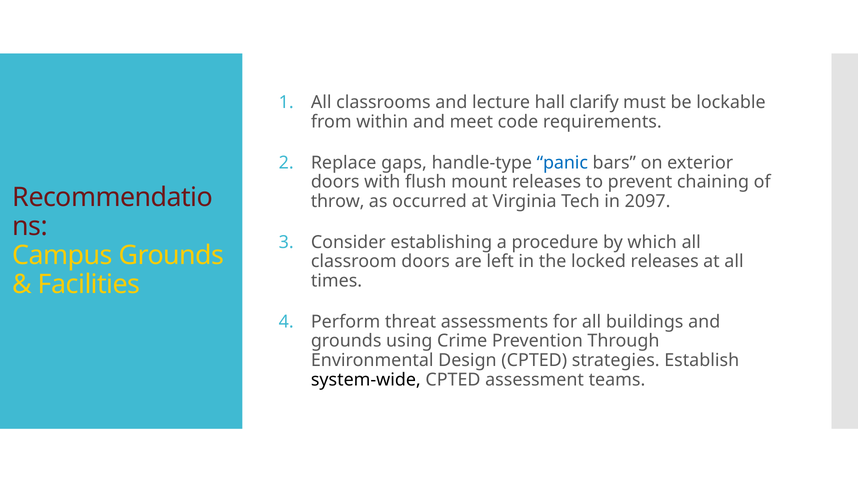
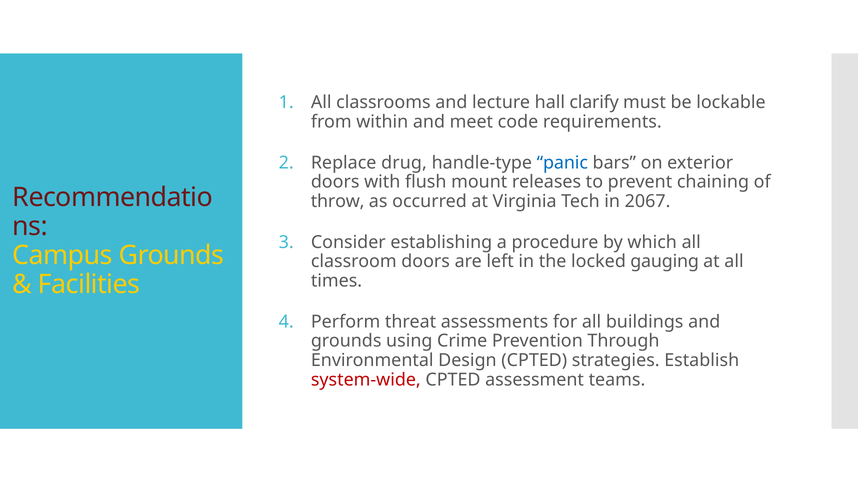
gaps: gaps -> drug
2097: 2097 -> 2067
locked releases: releases -> gauging
system-wide colour: black -> red
